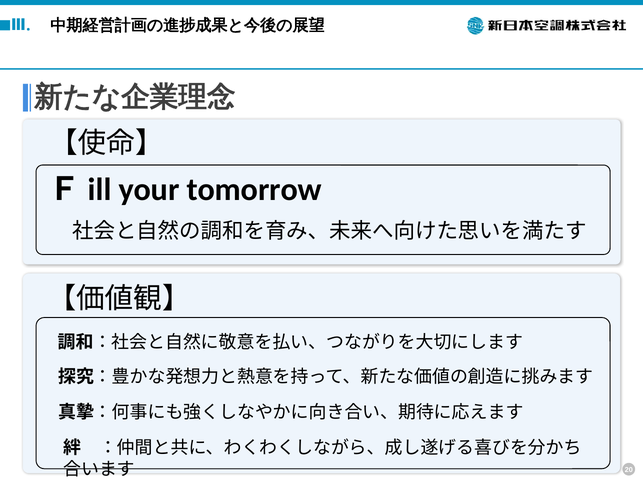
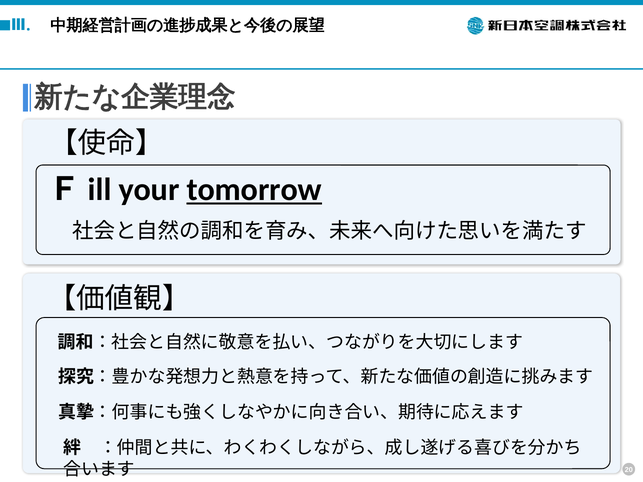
tomorrow underline: none -> present
